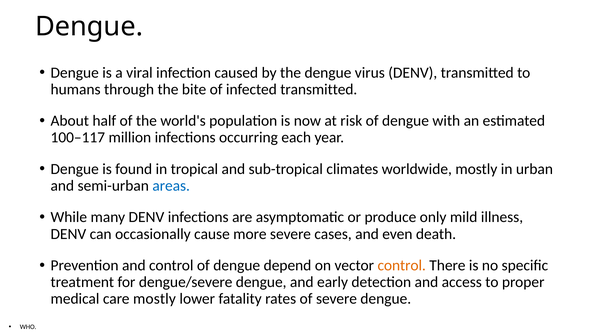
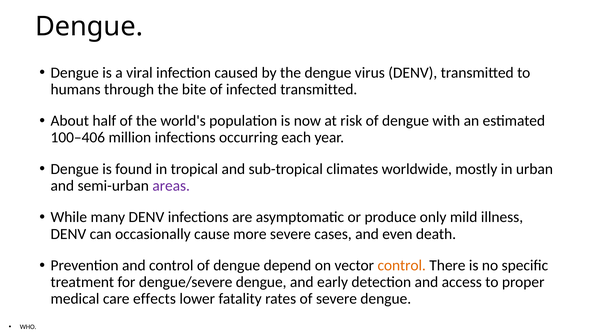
100–117: 100–117 -> 100–406
areas colour: blue -> purple
care mostly: mostly -> effects
